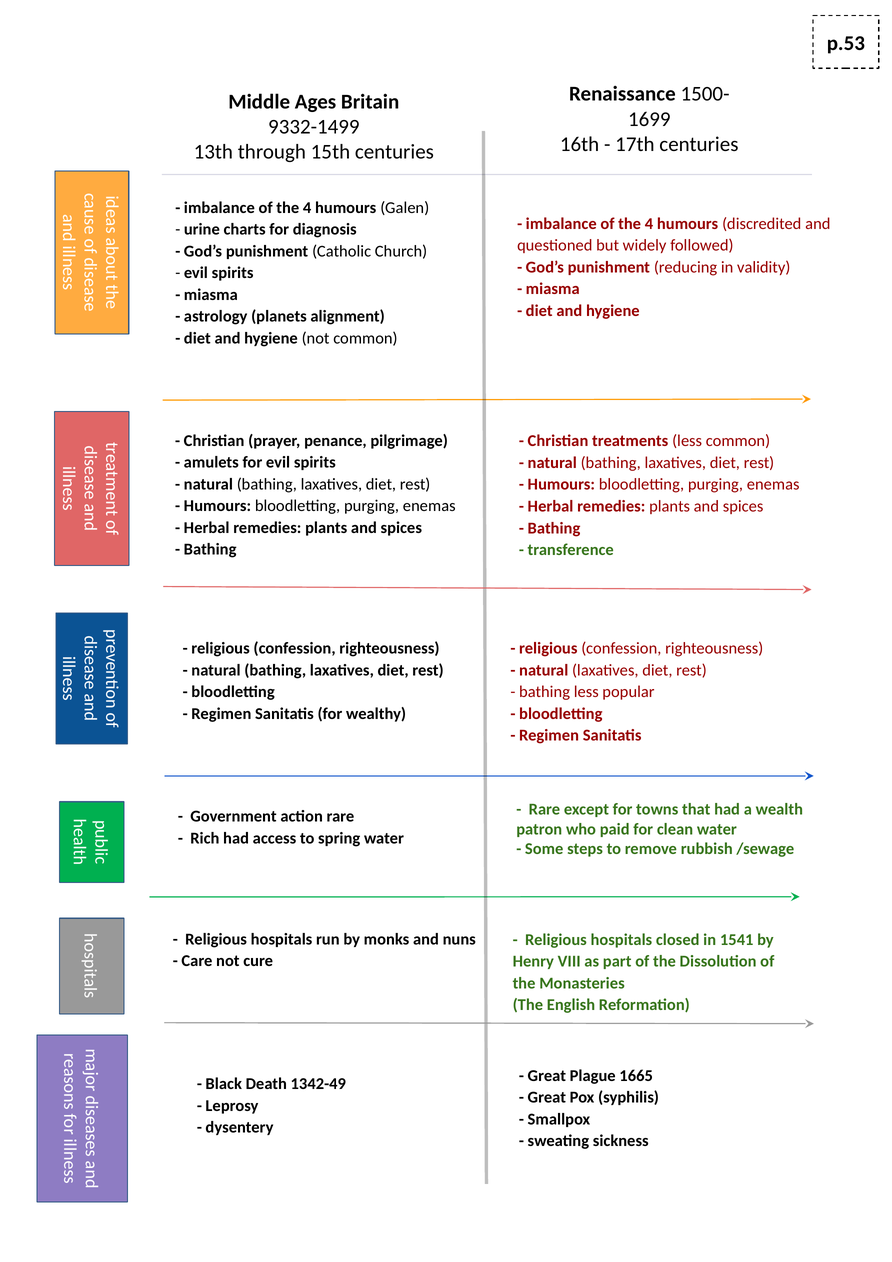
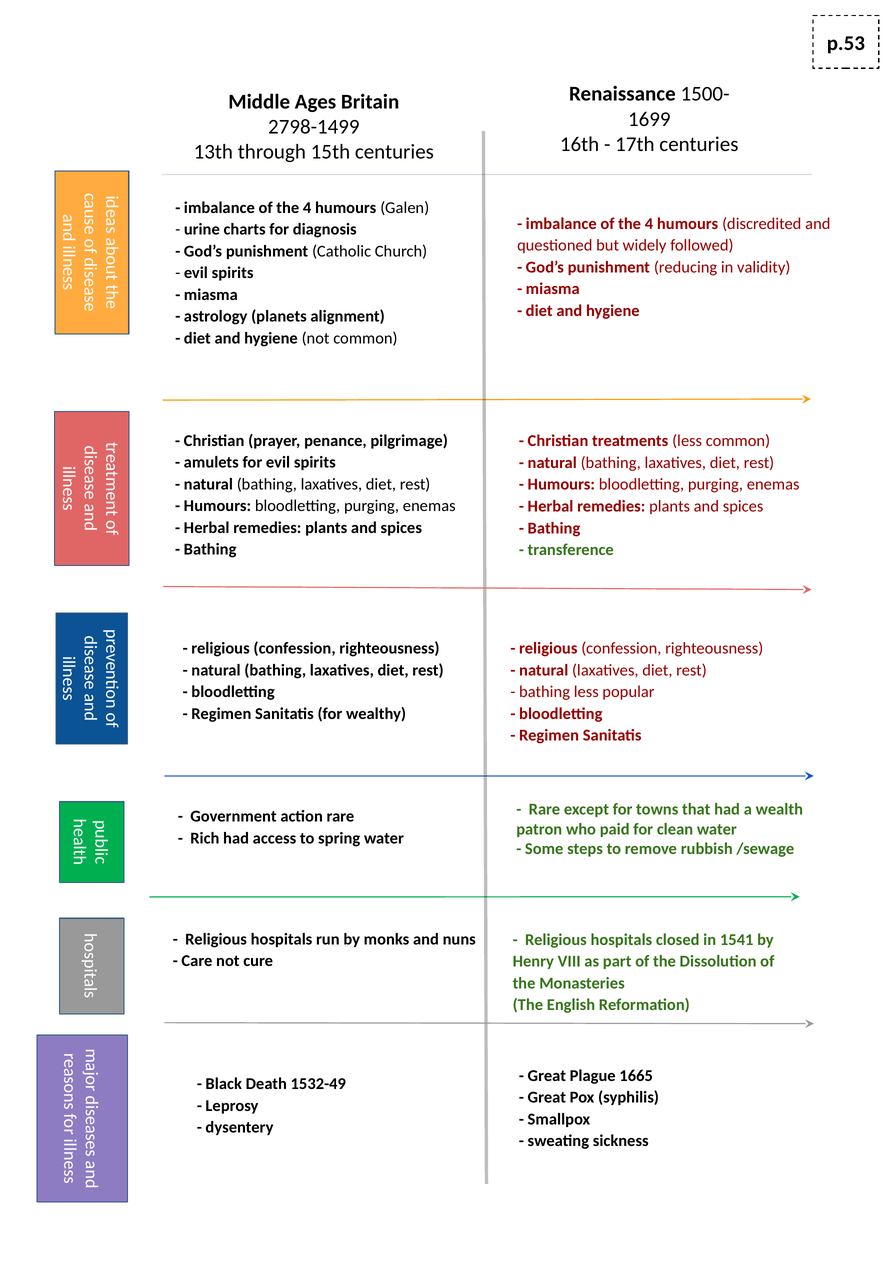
9332-1499: 9332-1499 -> 2798-1499
1342-49: 1342-49 -> 1532-49
